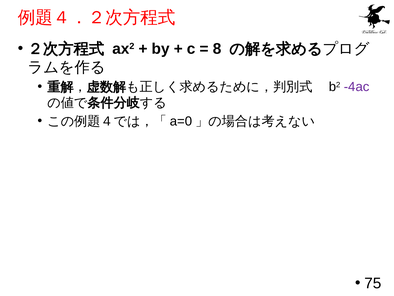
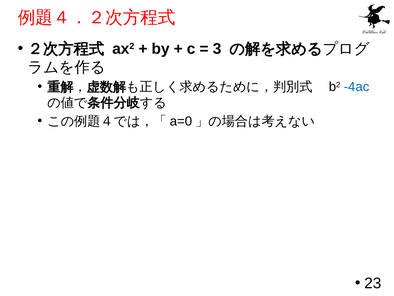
8: 8 -> 3
-4ac colour: purple -> blue
75: 75 -> 23
